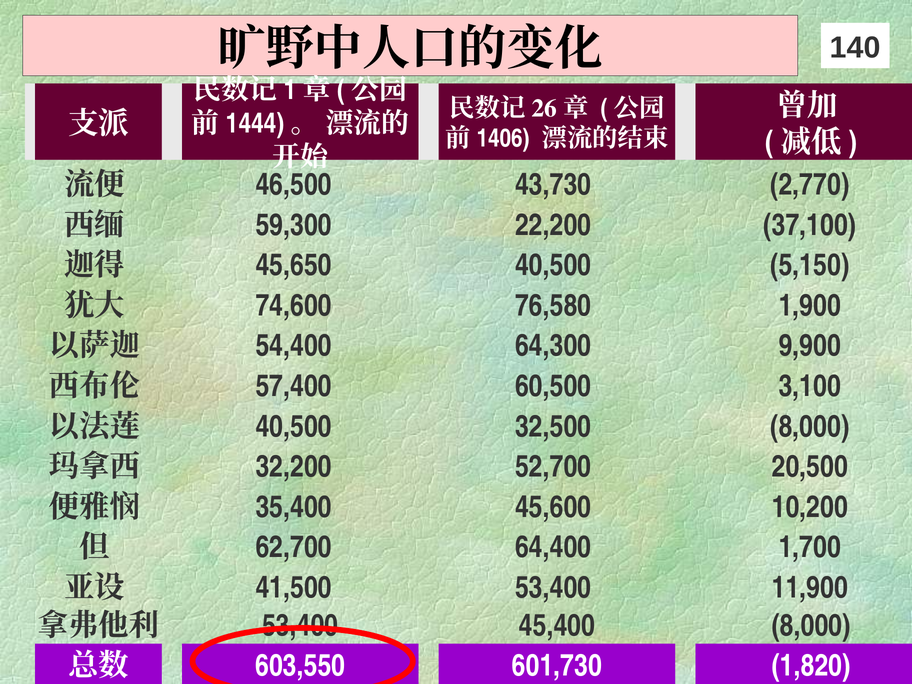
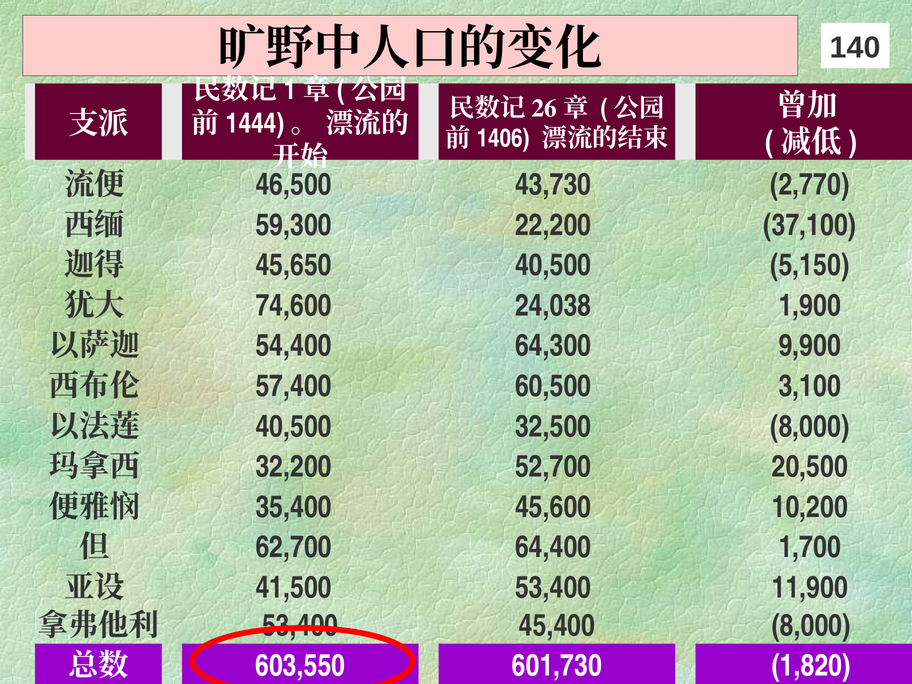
76,580: 76,580 -> 24,038
